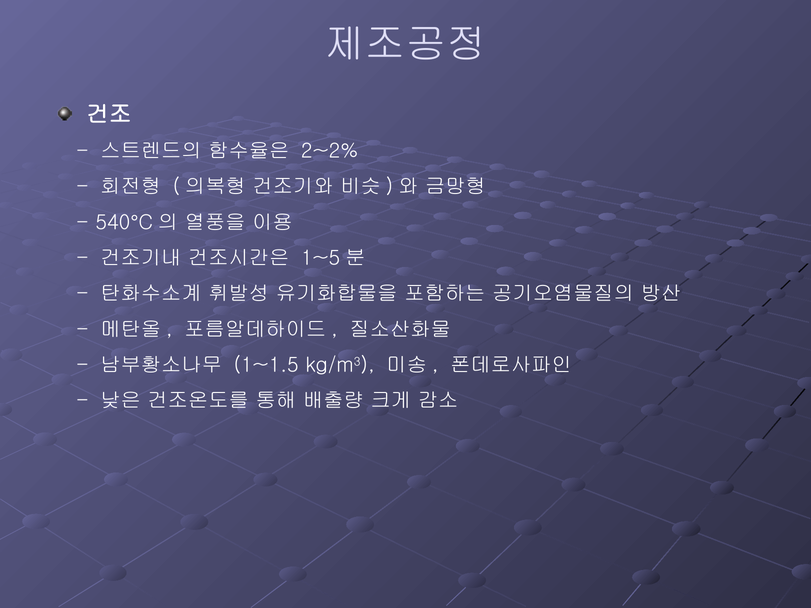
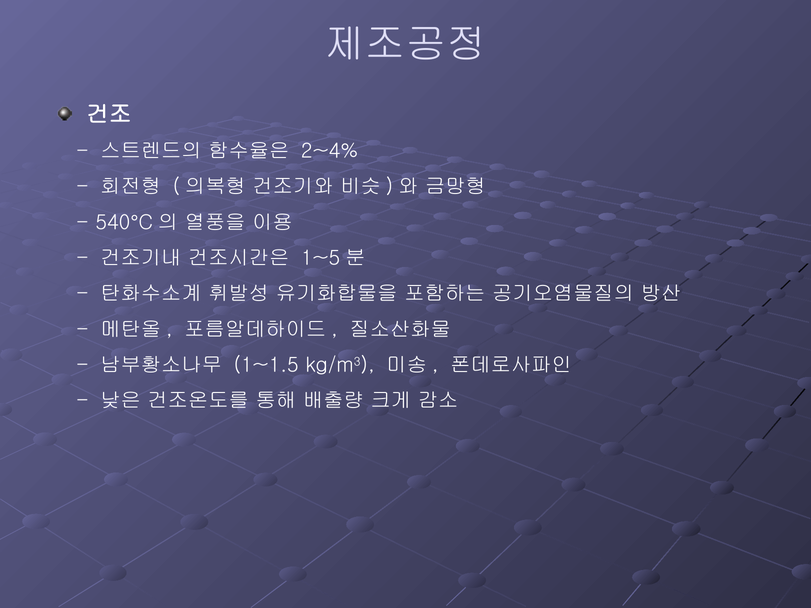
2~2%: 2~2% -> 2~4%
